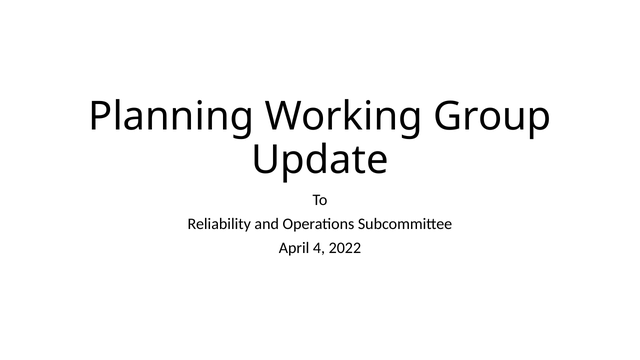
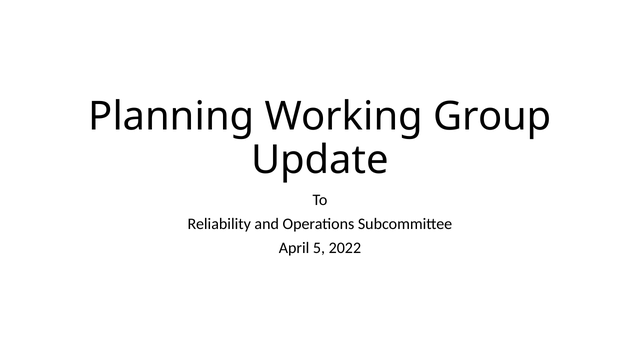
4: 4 -> 5
